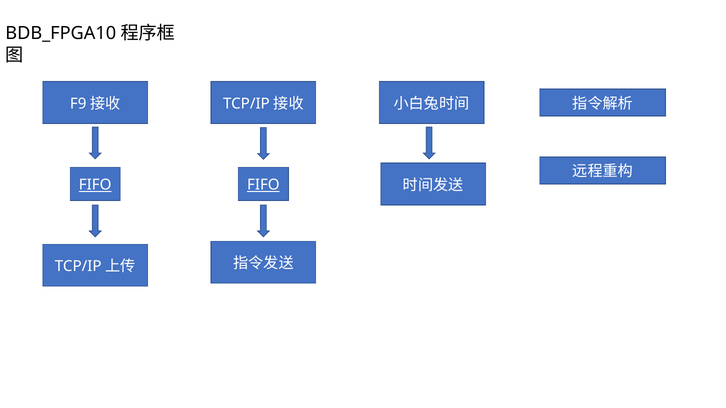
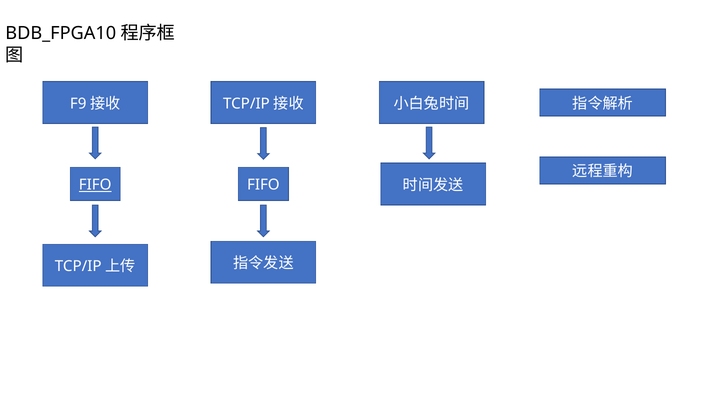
FIFO at (263, 185) underline: present -> none
